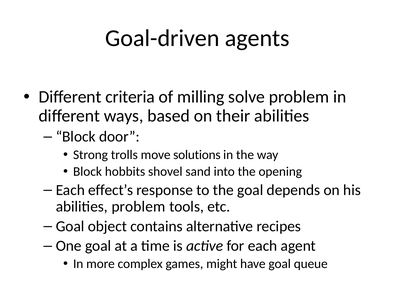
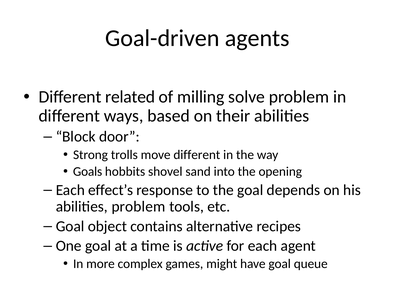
criteria: criteria -> related
move solutions: solutions -> different
Block at (87, 172): Block -> Goals
